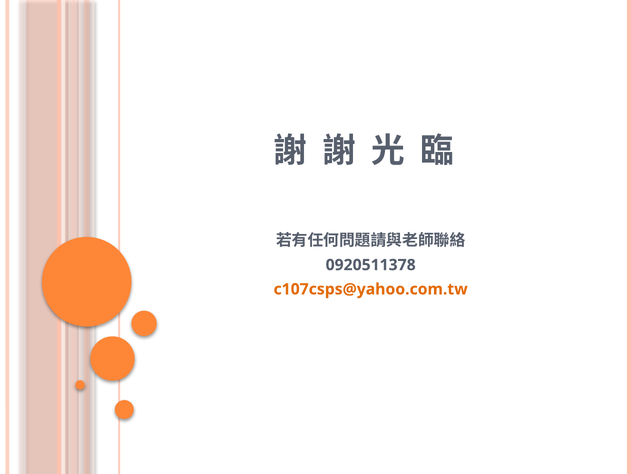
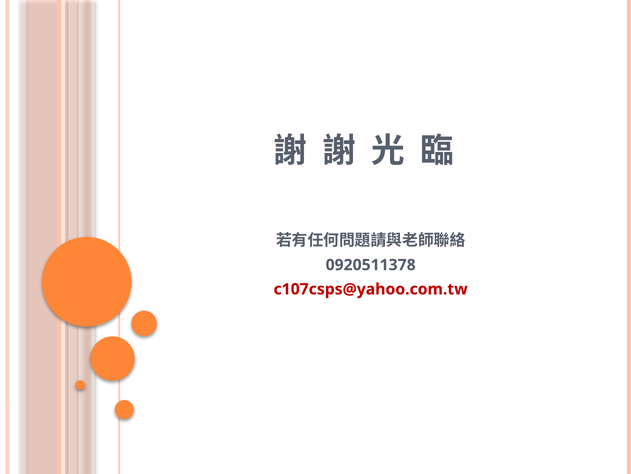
c107csps@yahoo.com.tw colour: orange -> red
